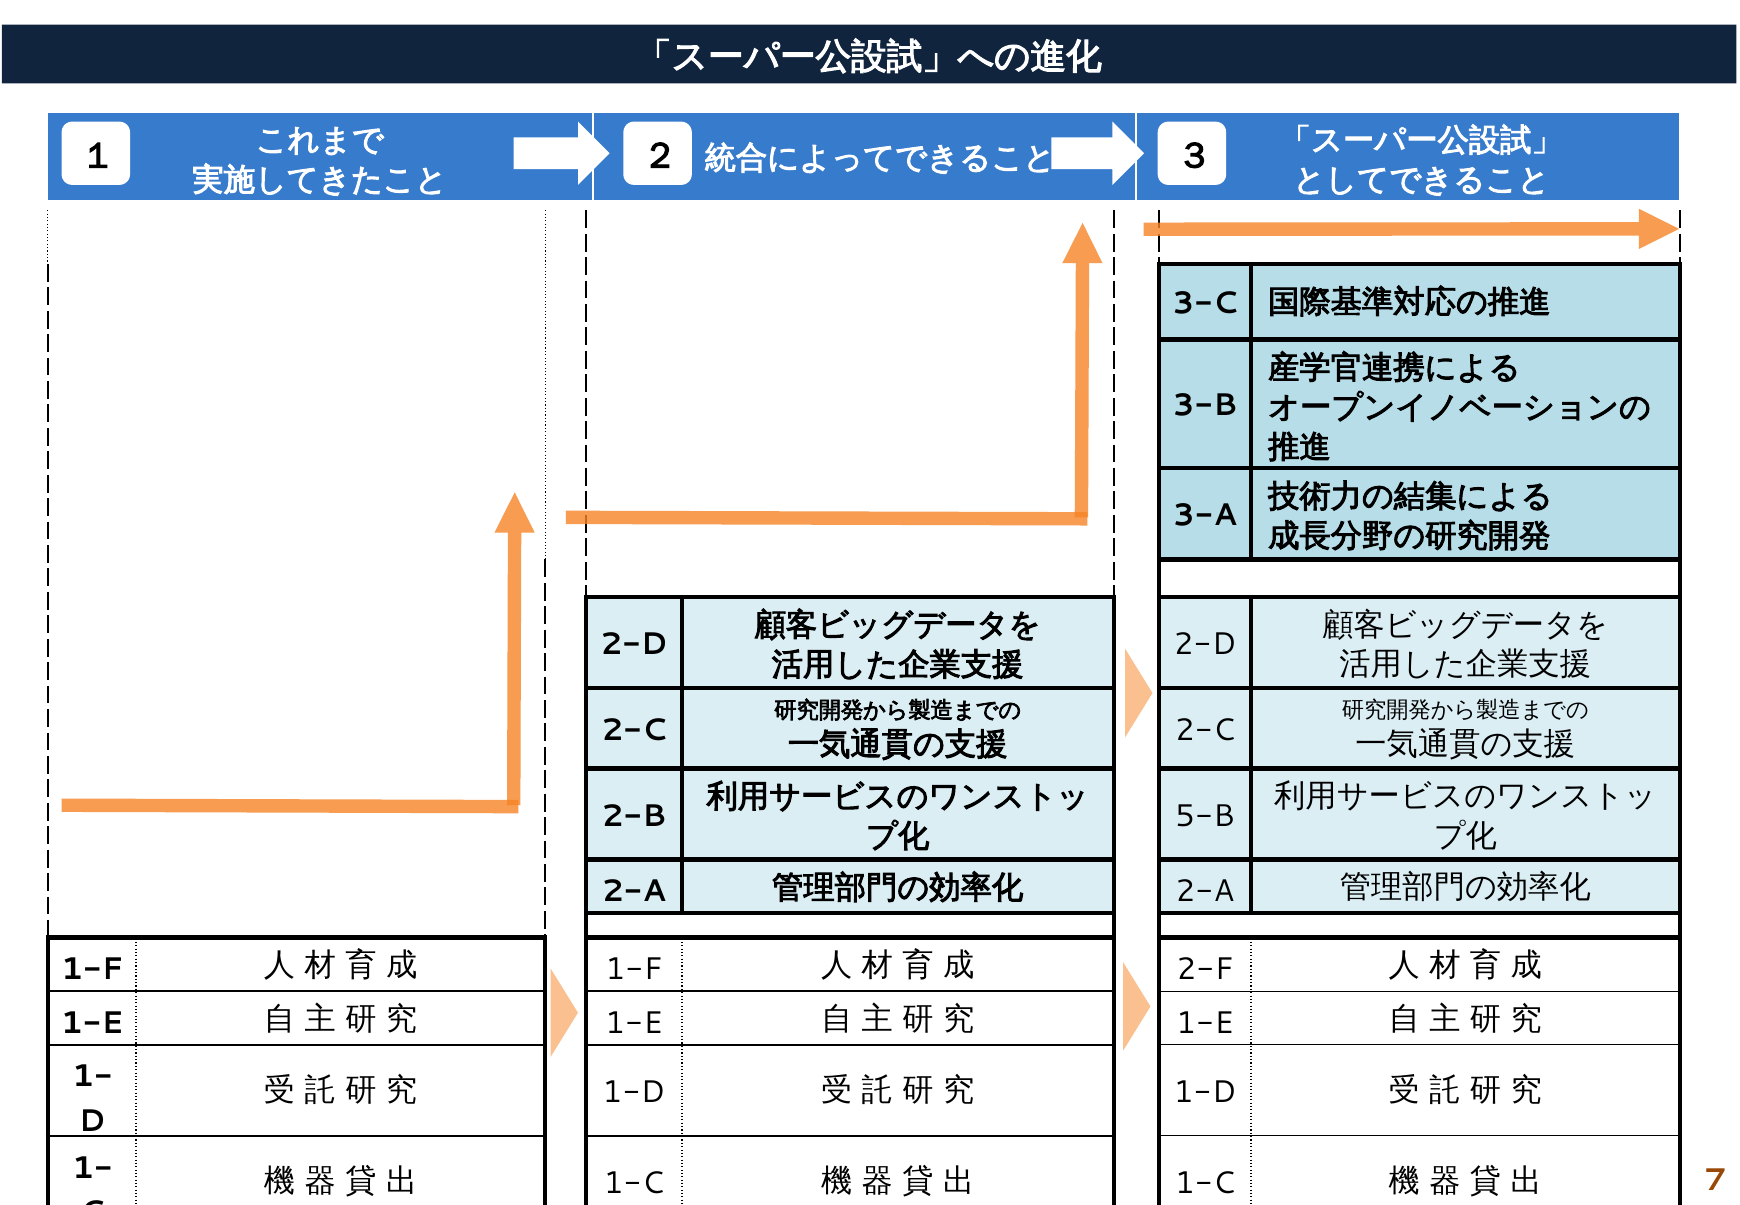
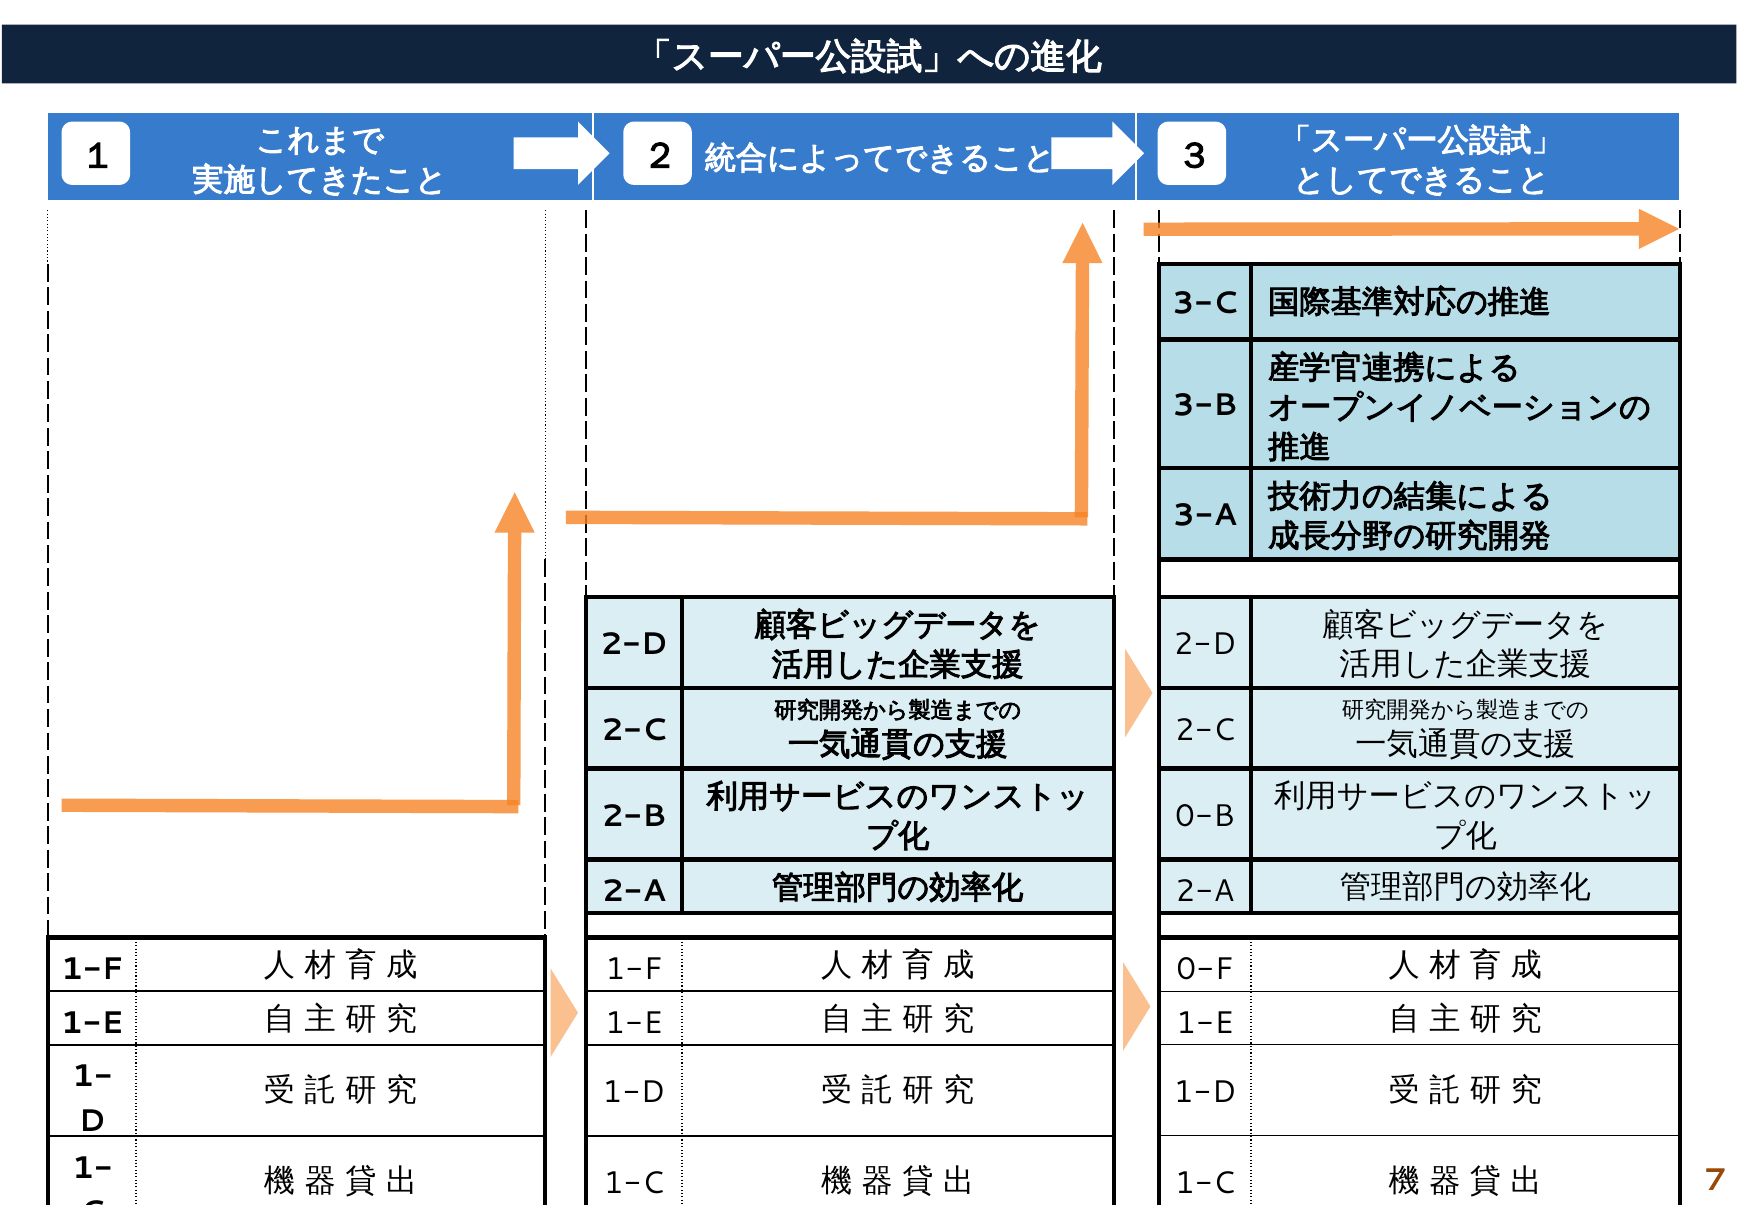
5-B: 5-B -> 0-B
2-F: 2-F -> 0-F
